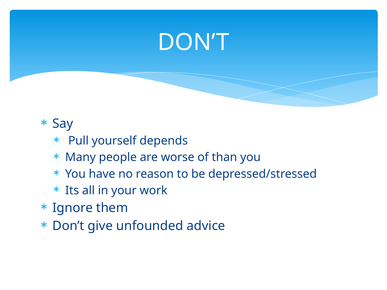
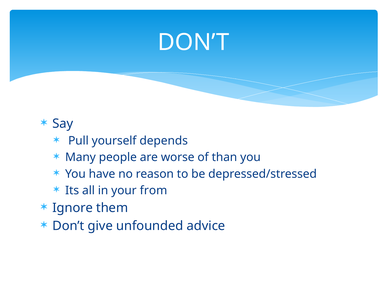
work: work -> from
